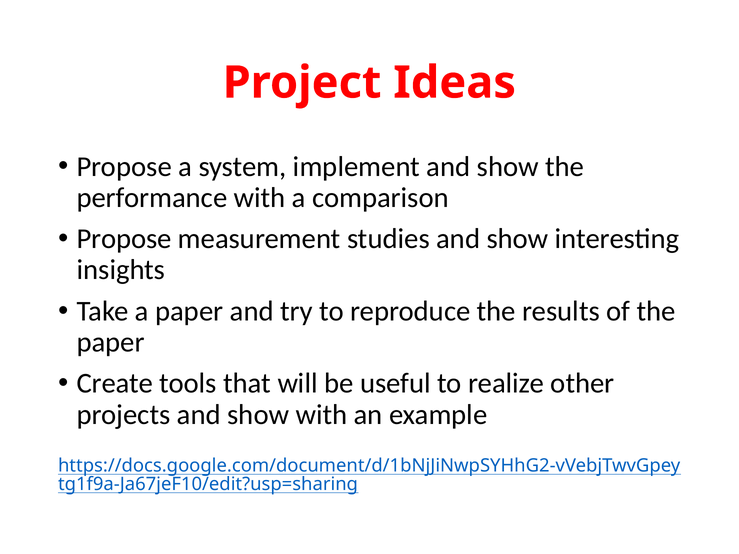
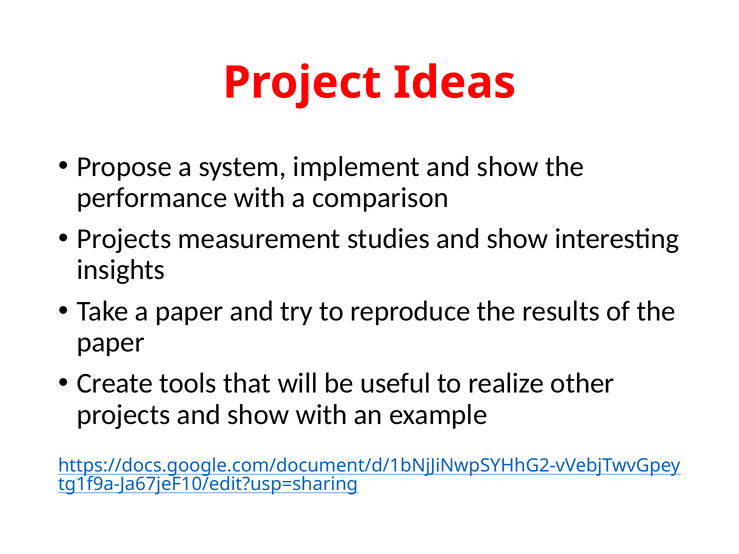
Propose at (124, 239): Propose -> Projects
